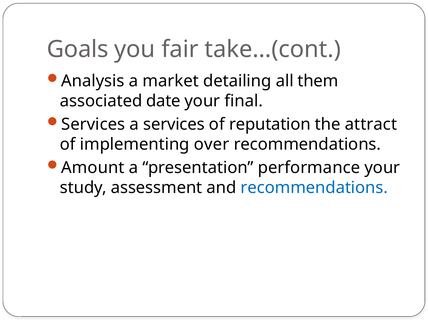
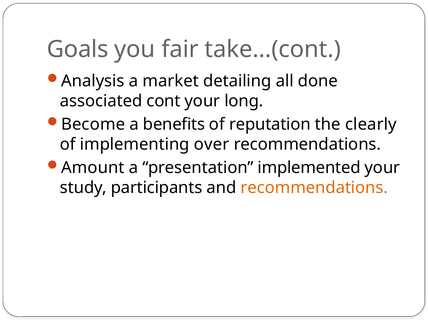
them: them -> done
date: date -> cont
final: final -> long
Services at (93, 124): Services -> Become
a services: services -> benefits
attract: attract -> clearly
performance: performance -> implemented
assessment: assessment -> participants
recommendations at (314, 188) colour: blue -> orange
